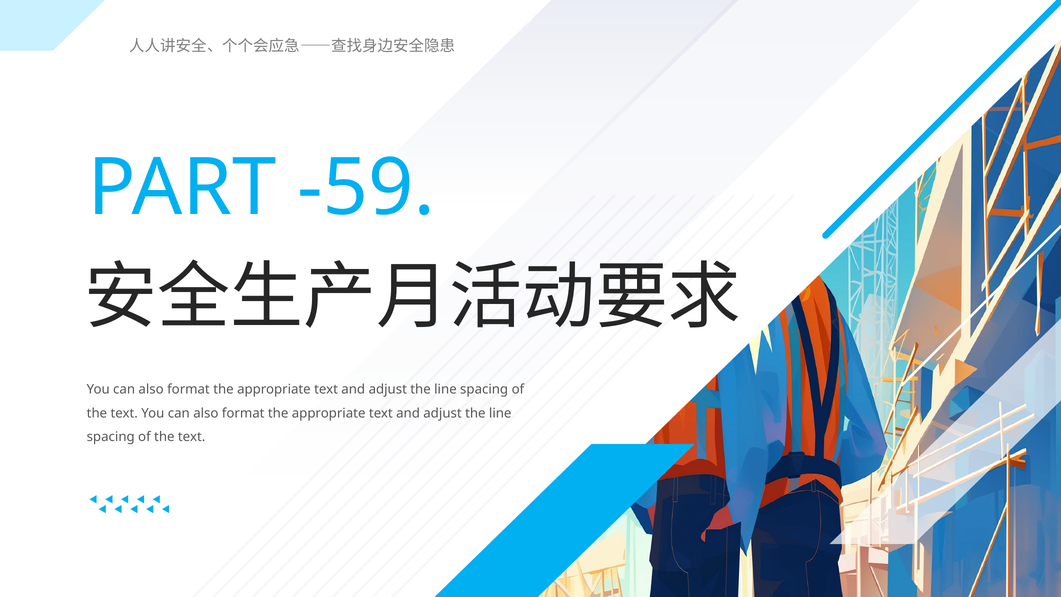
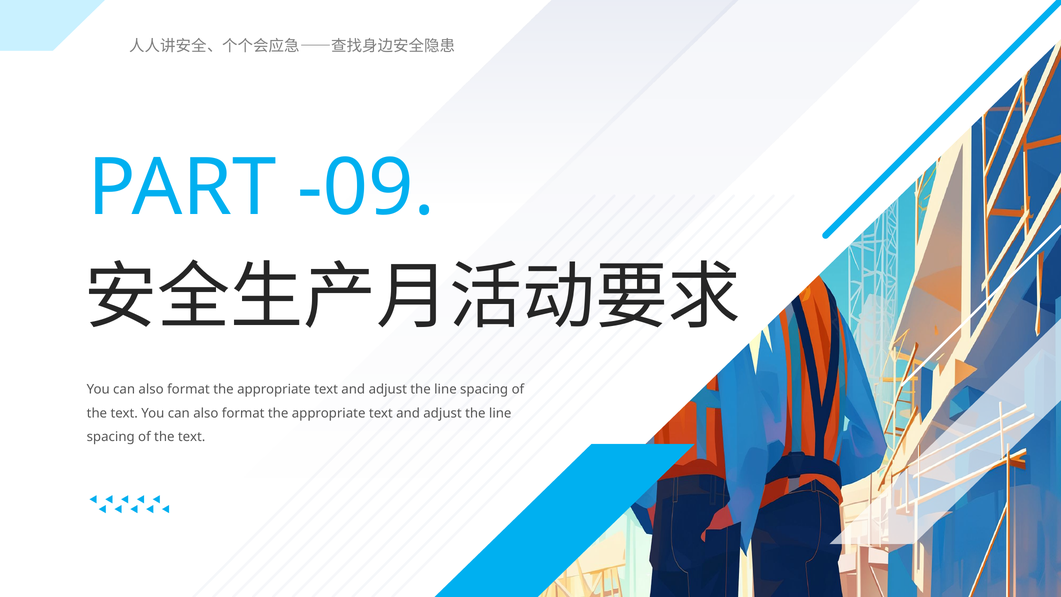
-59: -59 -> -09
